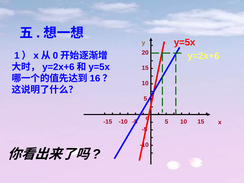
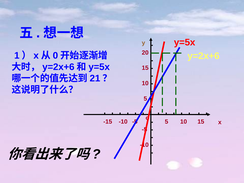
16: 16 -> 21
